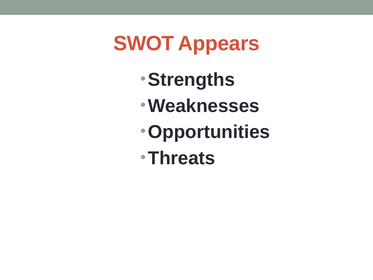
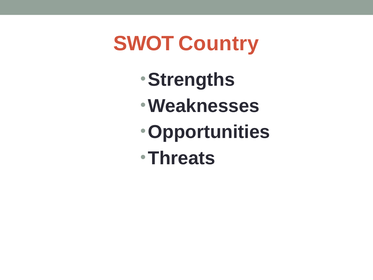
Appears: Appears -> Country
